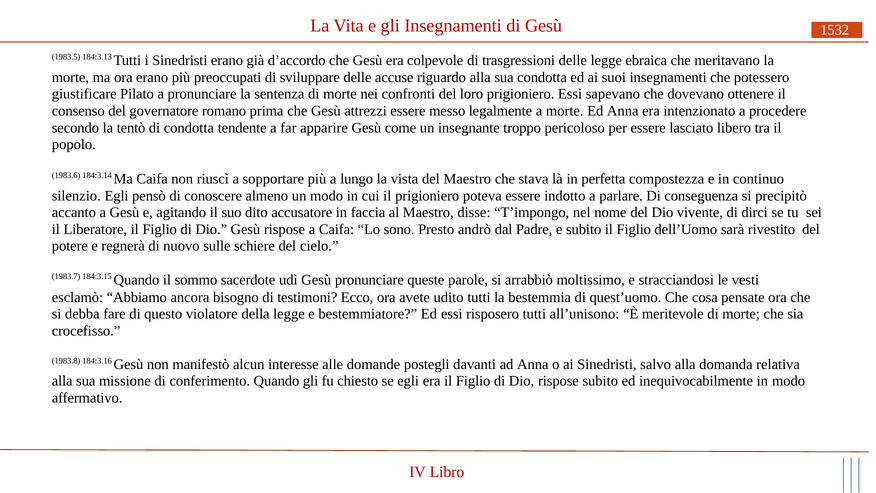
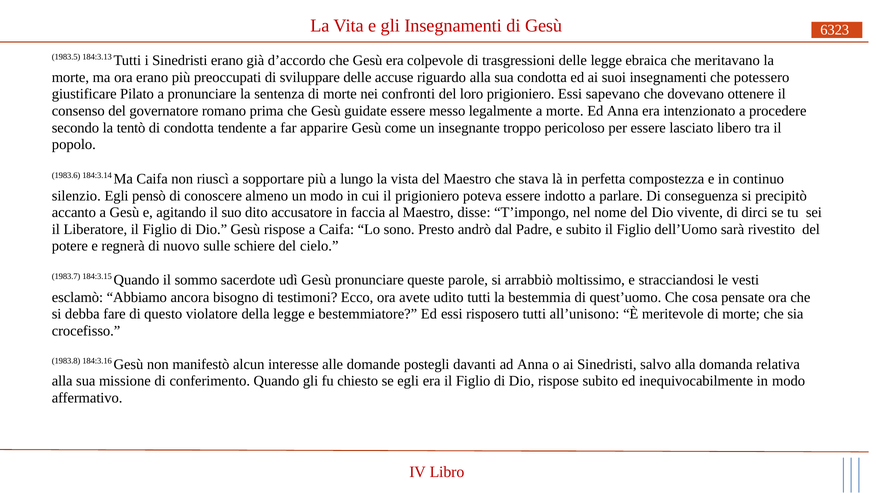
1532: 1532 -> 6323
attrezzi: attrezzi -> guidate
